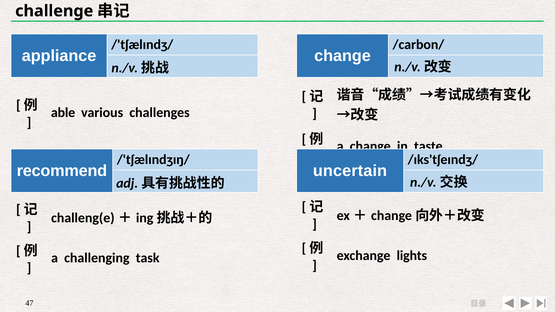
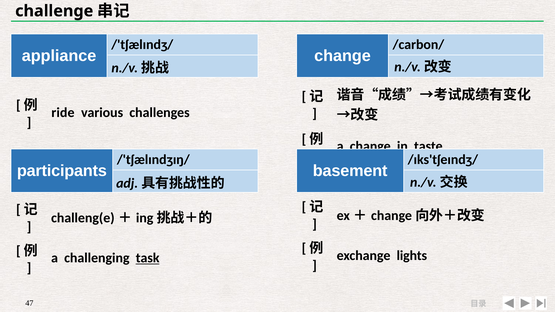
able: able -> ride
recommend: recommend -> participants
uncertain: uncertain -> basement
task underline: none -> present
